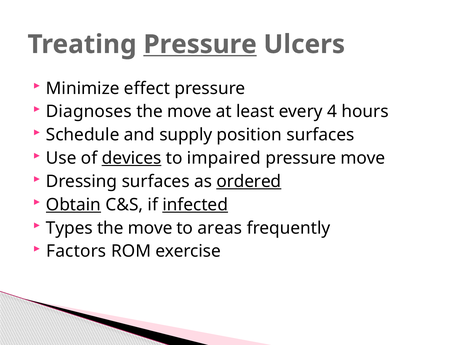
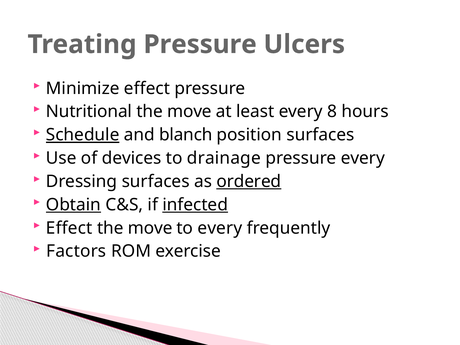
Pressure at (200, 44) underline: present -> none
Diagnoses: Diagnoses -> Nutritional
4: 4 -> 8
Schedule underline: none -> present
supply: supply -> blanch
devices underline: present -> none
impaired: impaired -> drainage
pressure move: move -> every
Types at (69, 228): Types -> Effect
to areas: areas -> every
